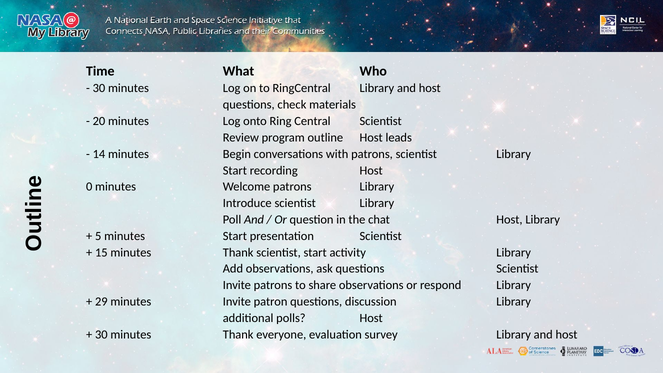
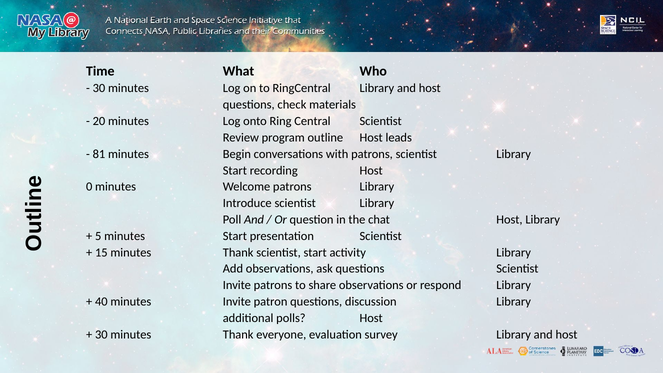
14: 14 -> 81
29: 29 -> 40
